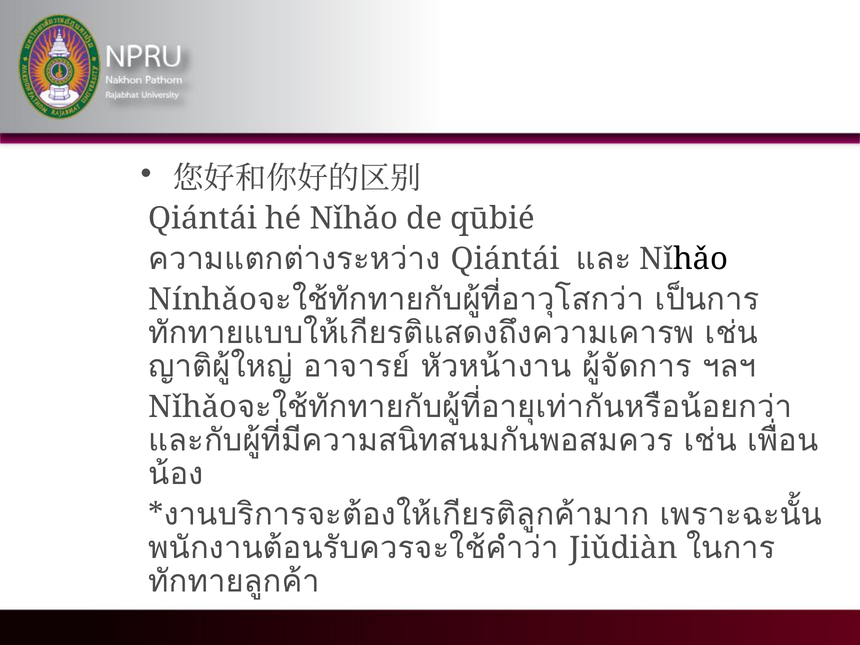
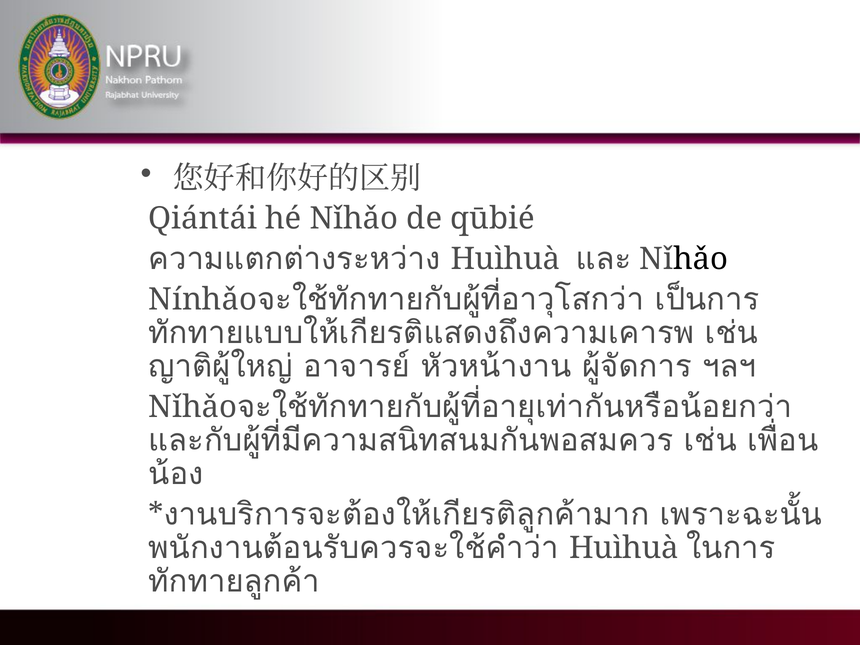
Qiántái at (505, 259): Qiántái -> Huìhuà
Jiǔdiàn at (624, 548): Jiǔdiàn -> Huìhuà
